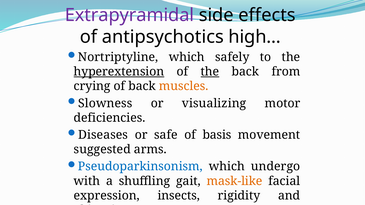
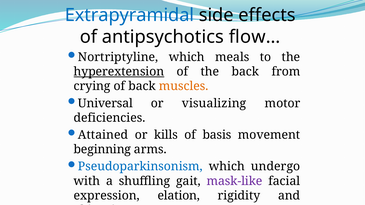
Extrapyramidal colour: purple -> blue
high…: high… -> flow…
safely: safely -> meals
the at (210, 72) underline: present -> none
Slowness: Slowness -> Universal
Diseases: Diseases -> Attained
safe: safe -> kills
suggested: suggested -> beginning
mask-like colour: orange -> purple
insects: insects -> elation
